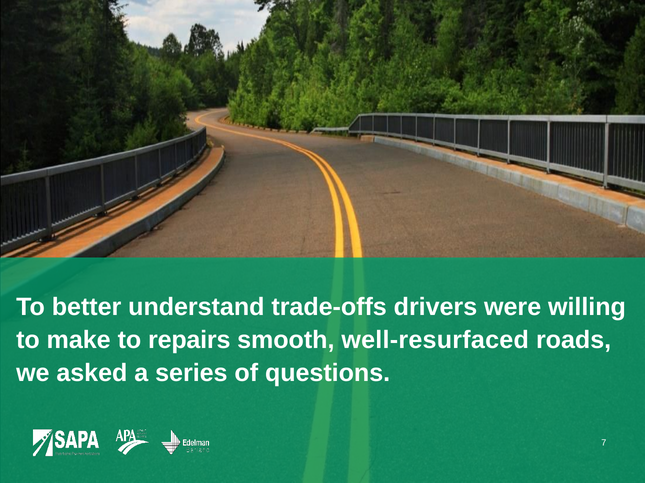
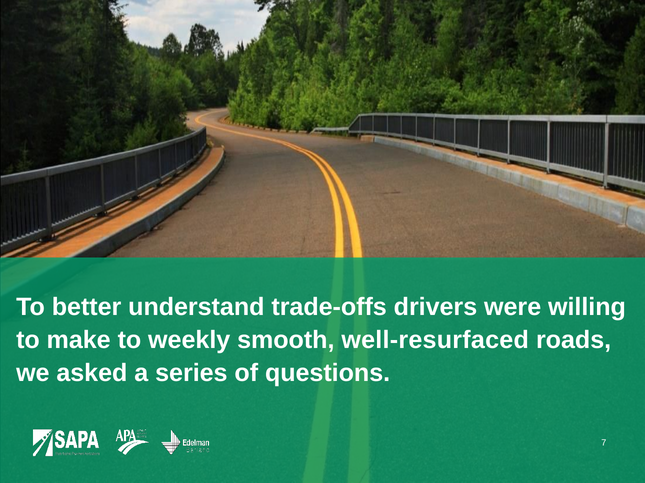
repairs: repairs -> weekly
